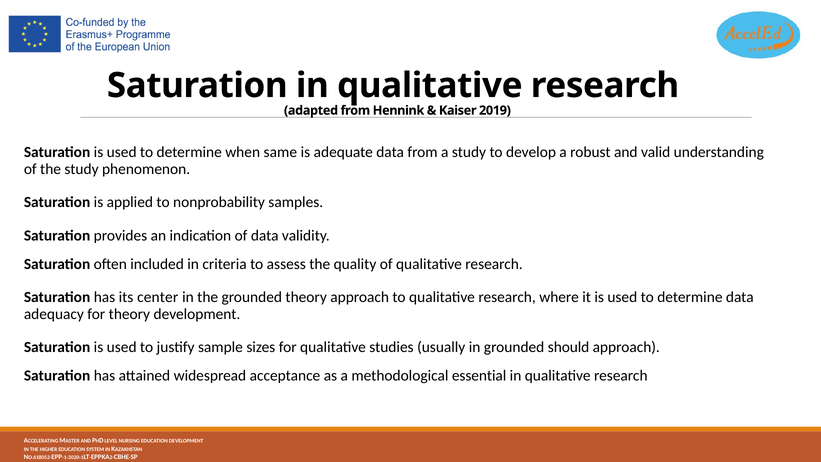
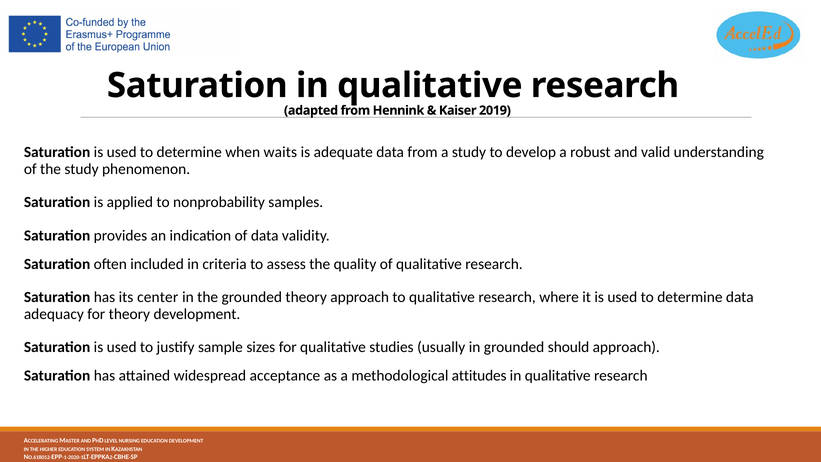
same: same -> waits
essential: essential -> attitudes
